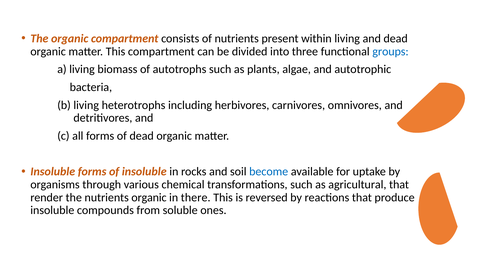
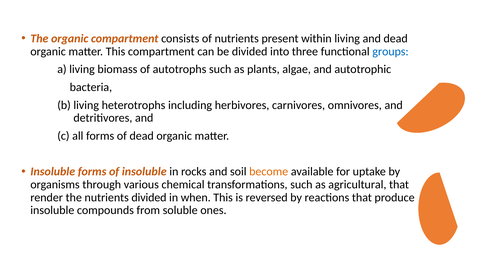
become colour: blue -> orange
nutrients organic: organic -> divided
there: there -> when
